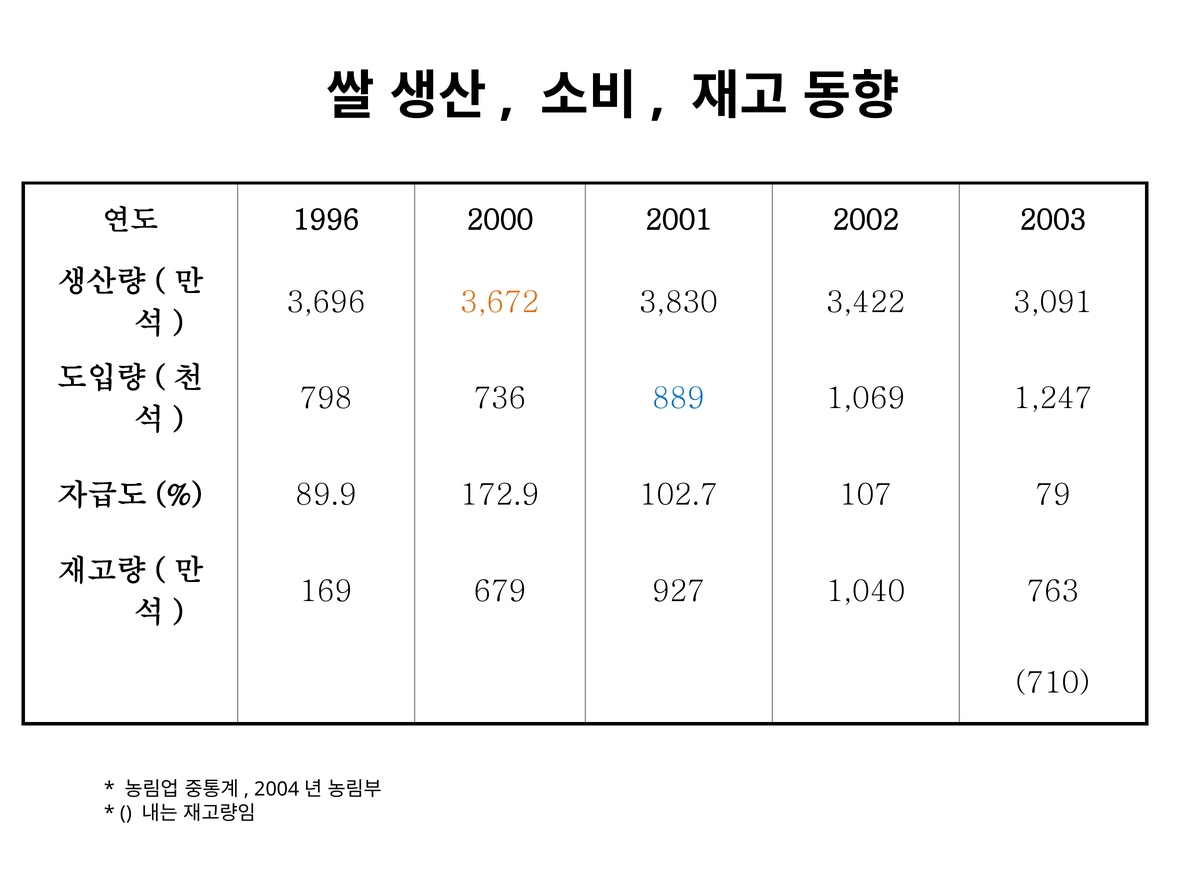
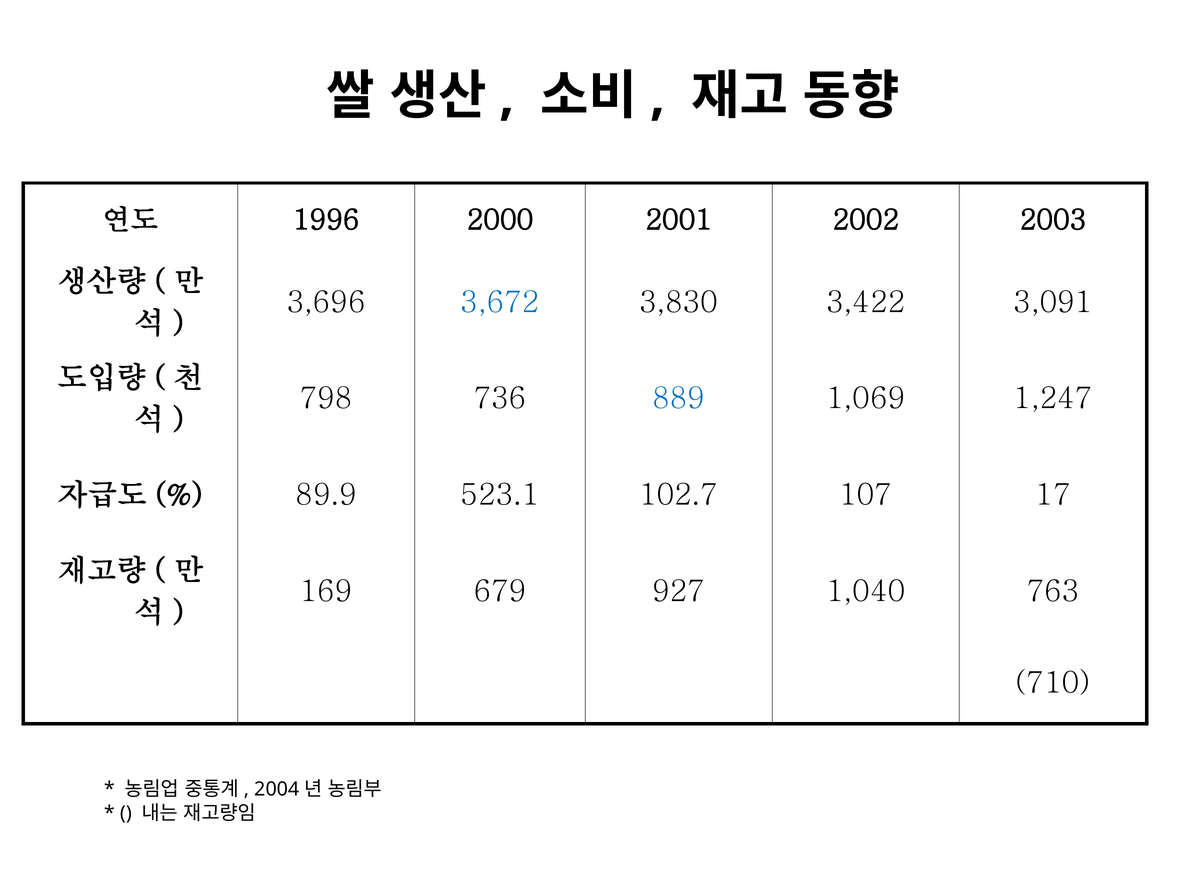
3,672 colour: orange -> blue
172.9: 172.9 -> 523.1
79: 79 -> 17
